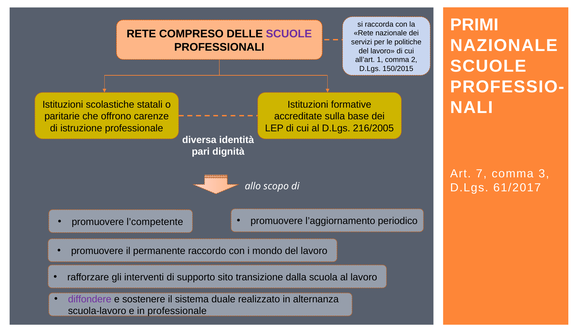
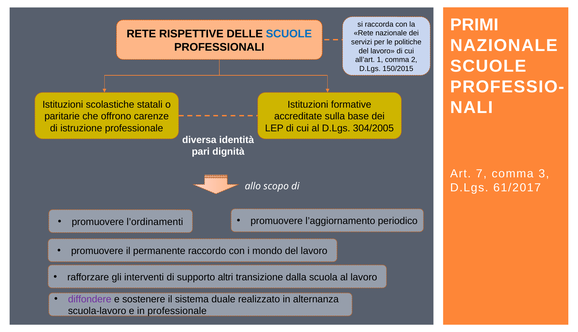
COMPRESO: COMPRESO -> RISPETTIVE
SCUOLE at (289, 34) colour: purple -> blue
216/2005: 216/2005 -> 304/2005
l’competente: l’competente -> l’ordinamenti
sito: sito -> altri
